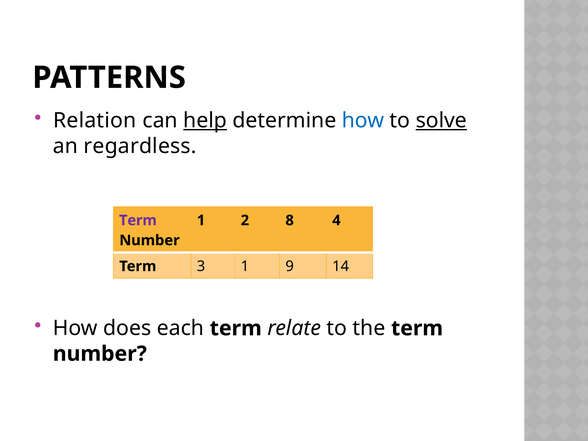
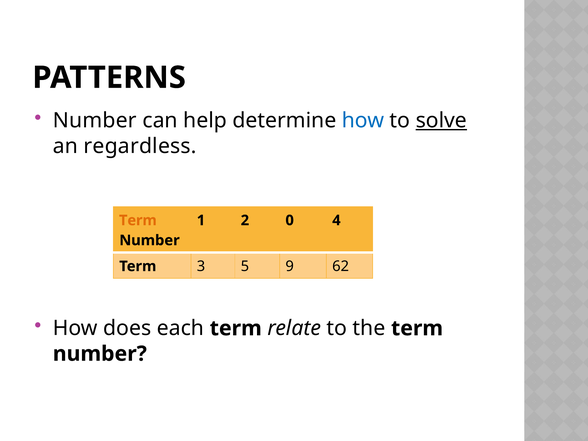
Relation at (95, 121): Relation -> Number
help underline: present -> none
Term at (138, 220) colour: purple -> orange
8: 8 -> 0
3 1: 1 -> 5
14: 14 -> 62
